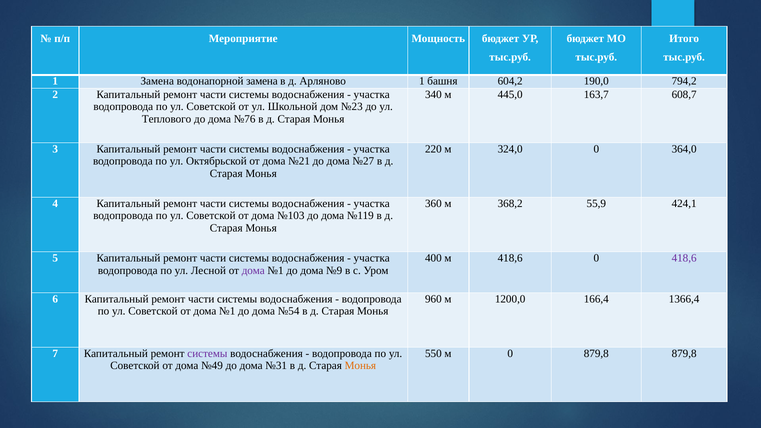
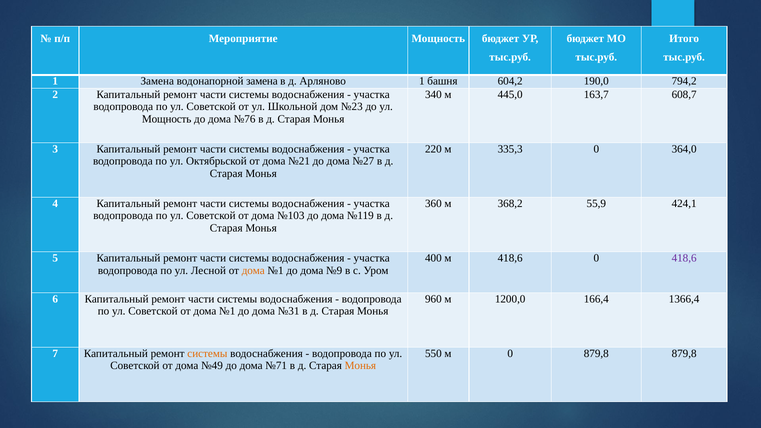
Теплового at (167, 119): Теплового -> Мощность
324,0: 324,0 -> 335,3
дома at (253, 270) colour: purple -> orange
№54: №54 -> №31
системы at (207, 354) colour: purple -> orange
№31: №31 -> №71
